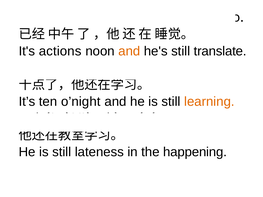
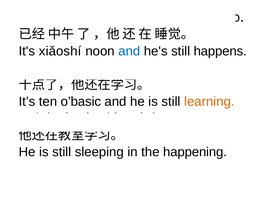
actions: actions -> xiǎoshí
and at (129, 51) colour: orange -> blue
translate: translate -> happens
o’night: o’night -> o’basic
lateness: lateness -> sleeping
